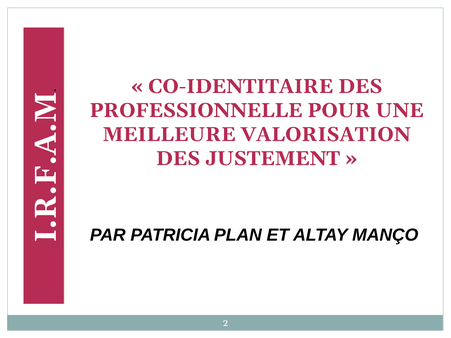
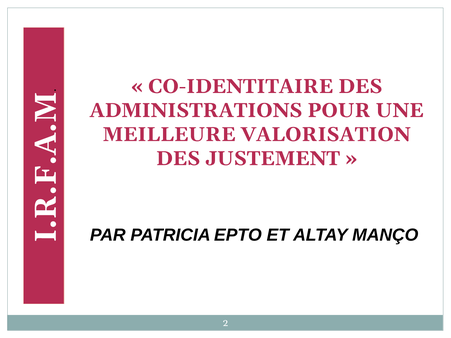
PROFESSIONNELLE: PROFESSIONNELLE -> ADMINISTRATIONS
PLAN: PLAN -> EPTO
